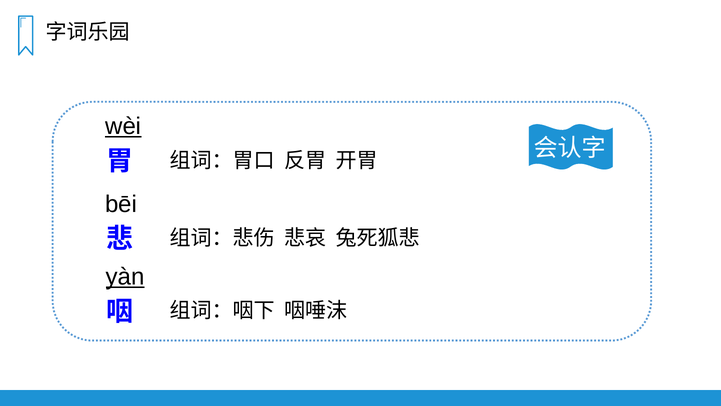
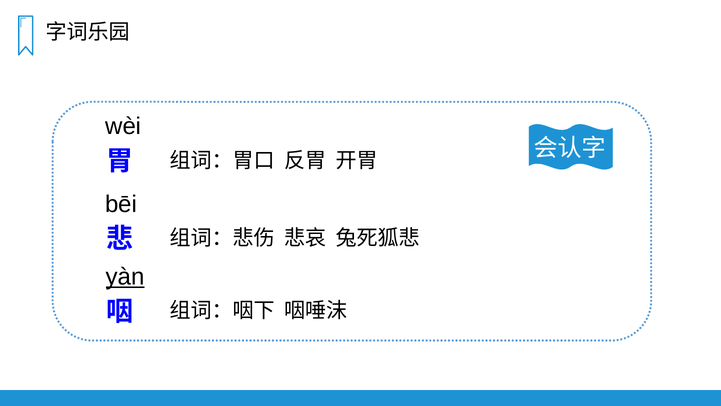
wèi underline: present -> none
